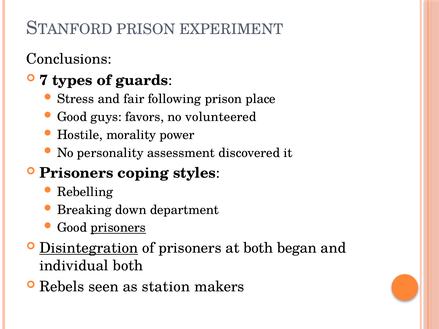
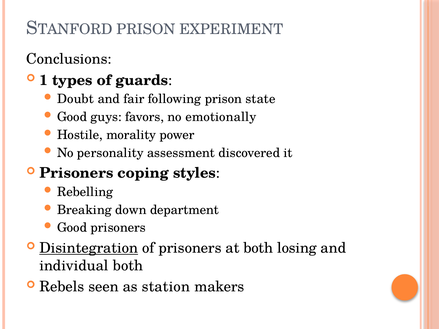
7: 7 -> 1
Stress: Stress -> Doubt
place: place -> state
volunteered: volunteered -> emotionally
prisoners at (118, 228) underline: present -> none
began: began -> losing
